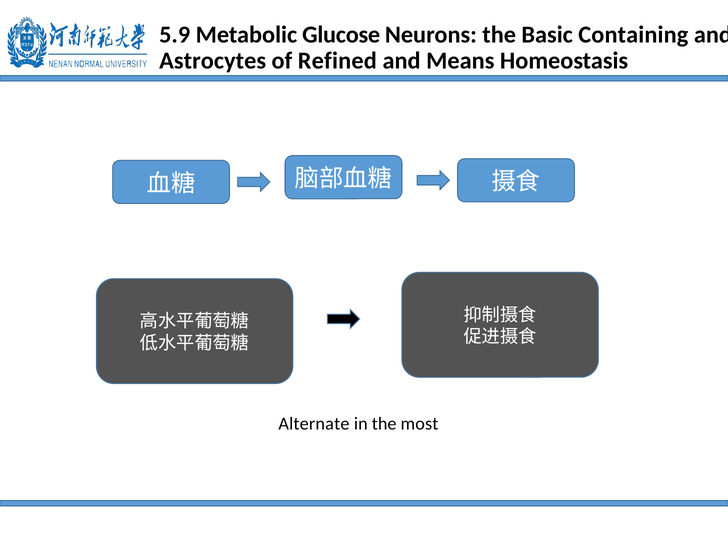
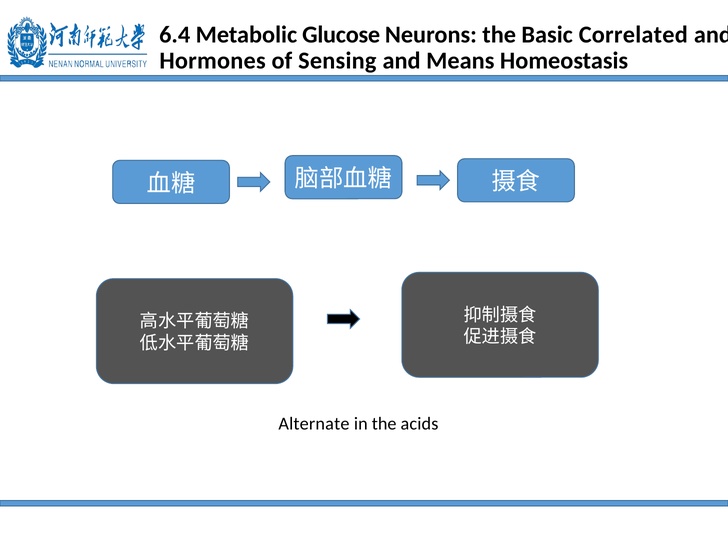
5.9: 5.9 -> 6.4
Containing: Containing -> Correlated
Astrocytes: Astrocytes -> Hormones
Refined: Refined -> Sensing
most: most -> acids
